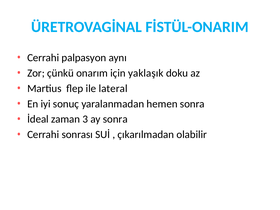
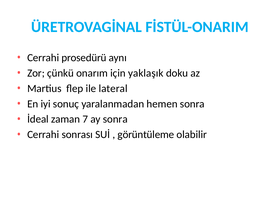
palpasyon: palpasyon -> prosedürü
3: 3 -> 7
çıkarılmadan: çıkarılmadan -> görüntüleme
